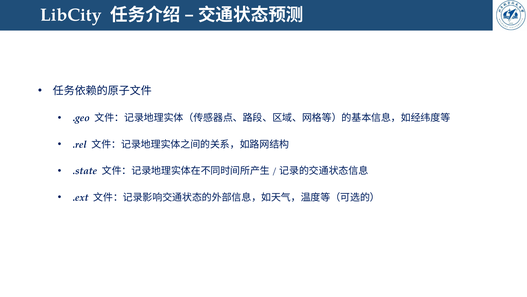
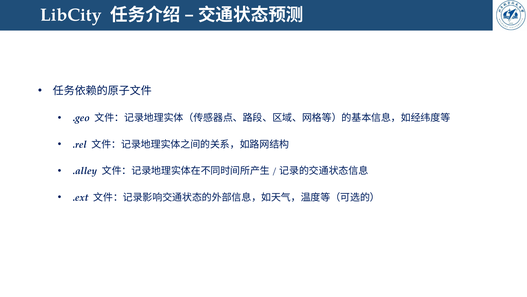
.state: .state -> .alley
